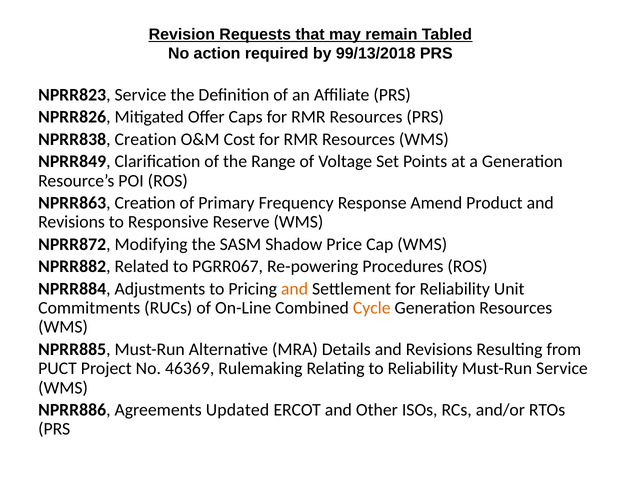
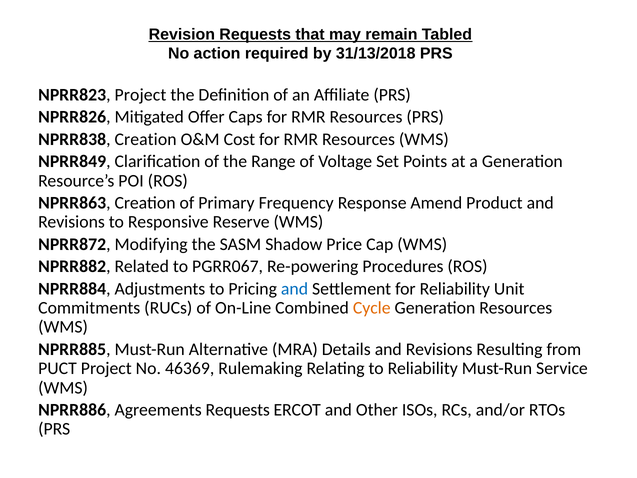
99/13/2018: 99/13/2018 -> 31/13/2018
NPRR823 Service: Service -> Project
and at (295, 289) colour: orange -> blue
Agreements Updated: Updated -> Requests
